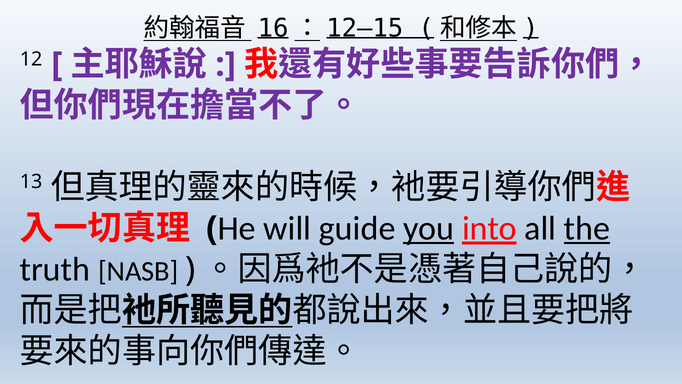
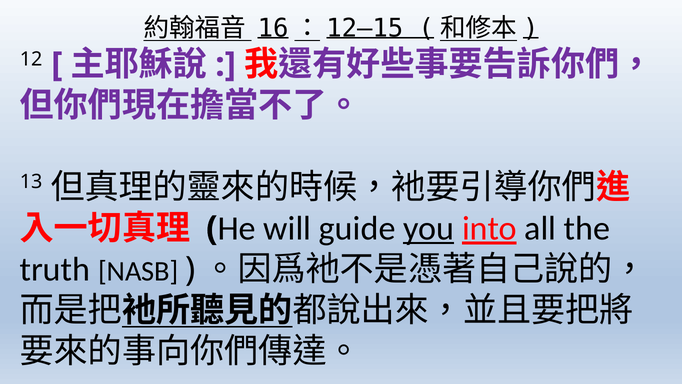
the underline: present -> none
